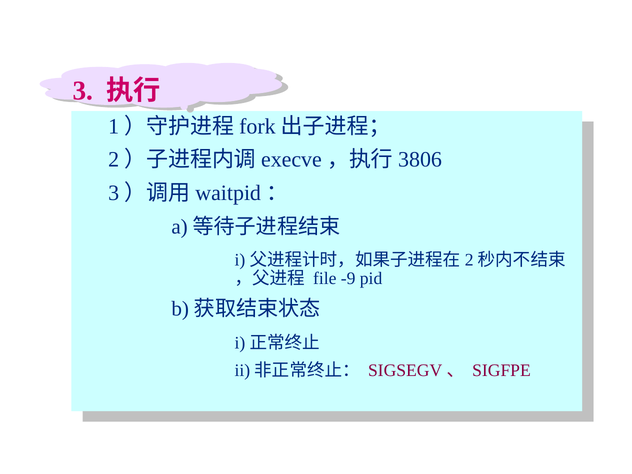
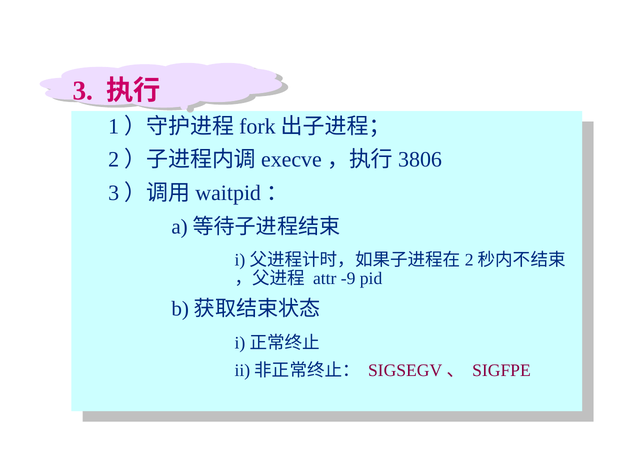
file: file -> attr
